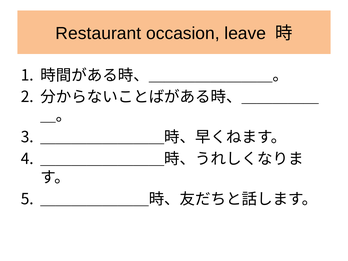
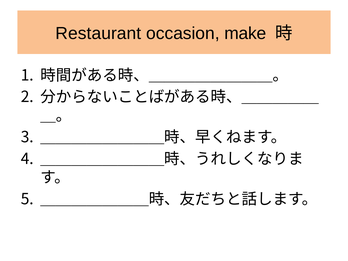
leave: leave -> make
